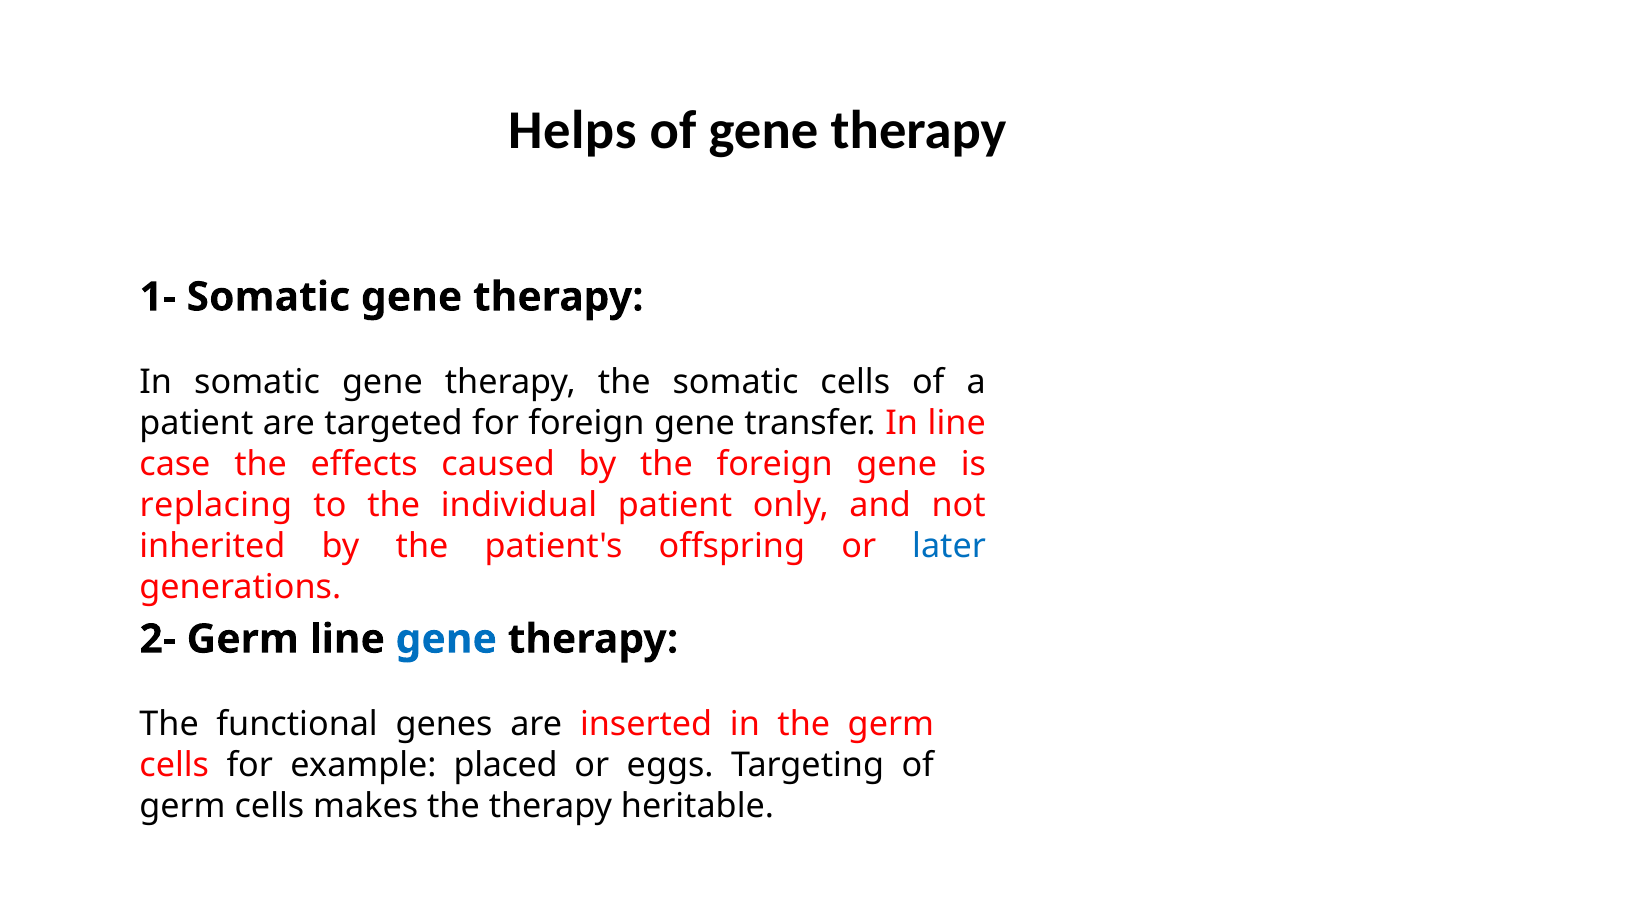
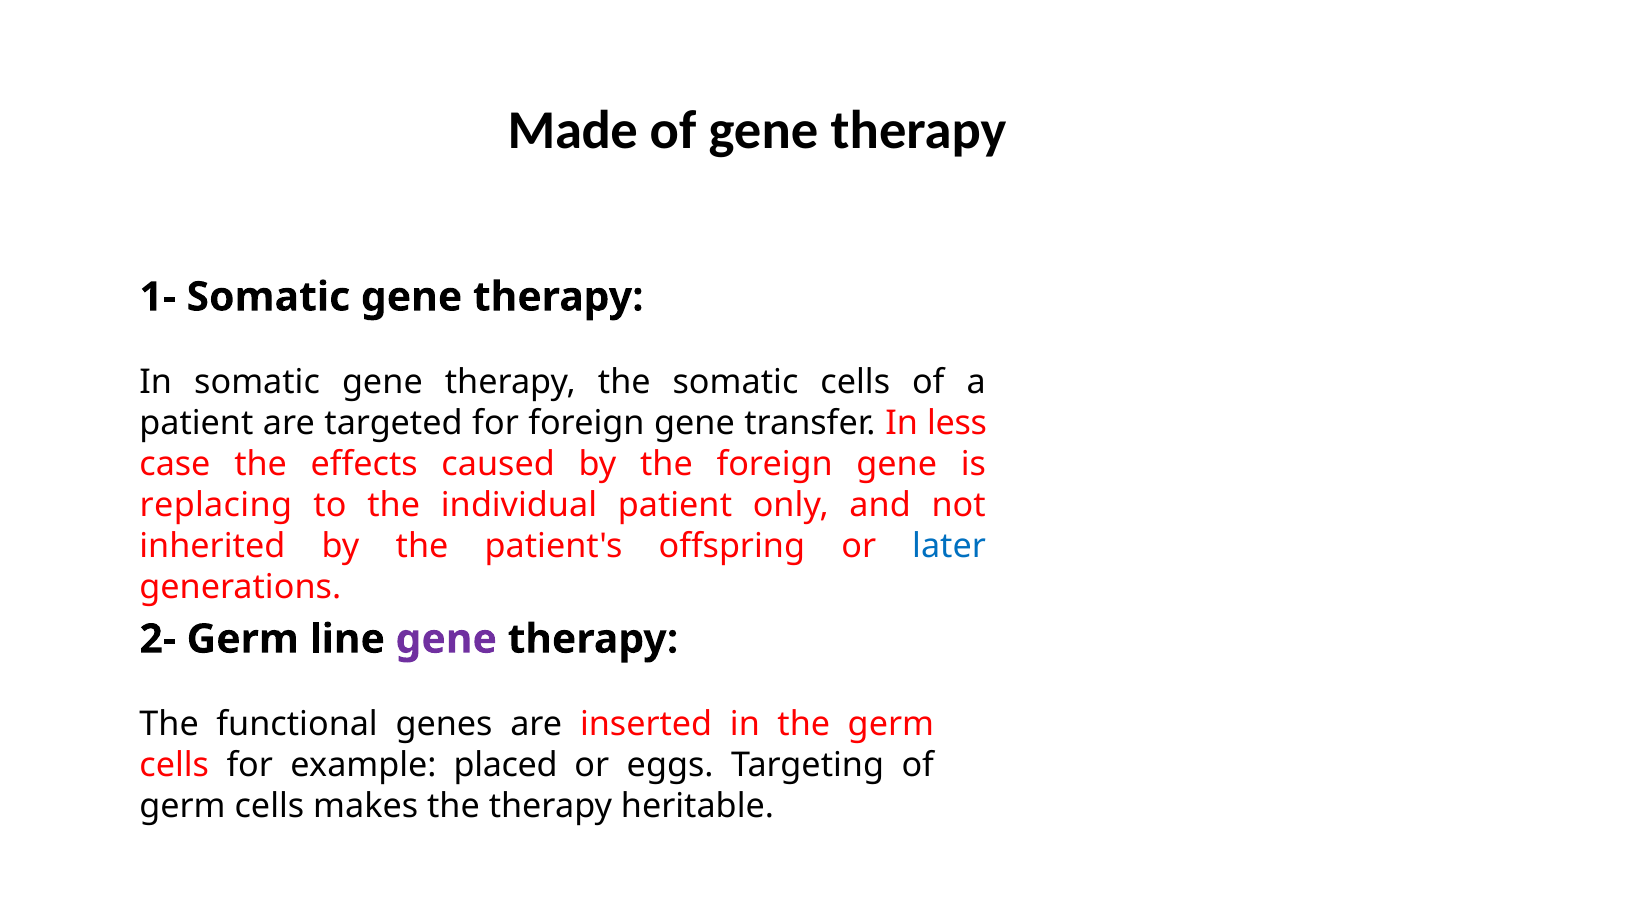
Helps: Helps -> Made
In line: line -> less
gene at (446, 639) colour: blue -> purple
